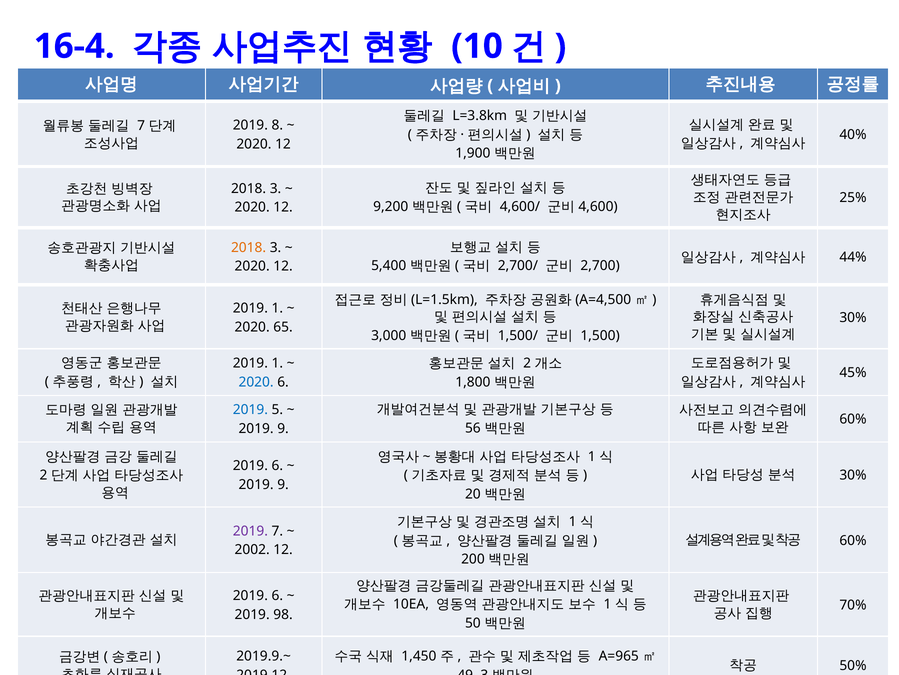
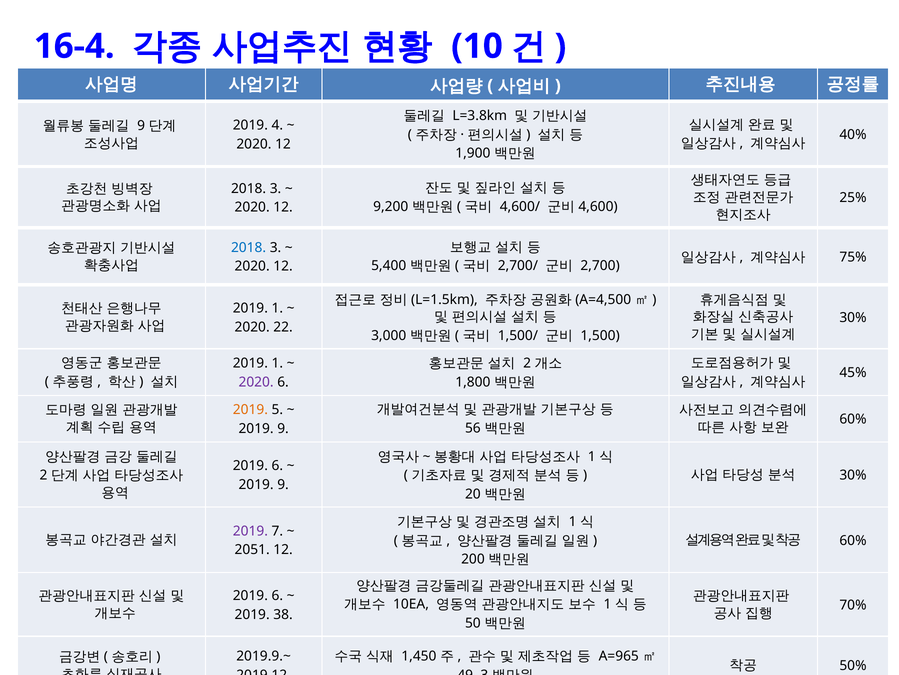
7 at (141, 126): 7 -> 9
8: 8 -> 4
2018 at (249, 247) colour: orange -> blue
44%: 44% -> 75%
65: 65 -> 22
2020 at (256, 382) colour: blue -> purple
2019 at (250, 410) colour: blue -> orange
2002: 2002 -> 2051
98: 98 -> 38
